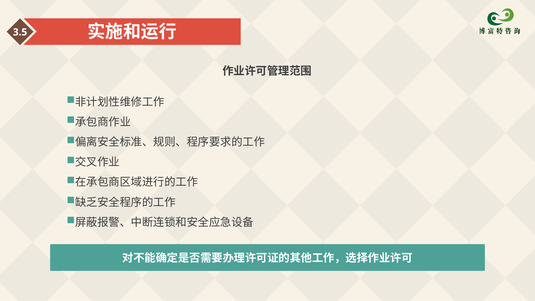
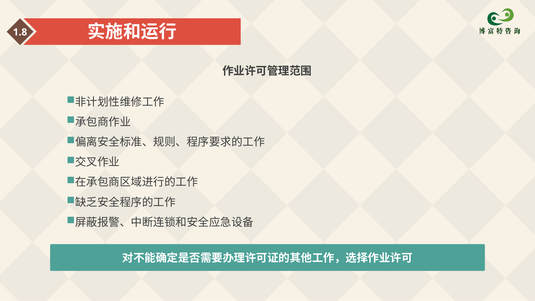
3.5: 3.5 -> 1.8
